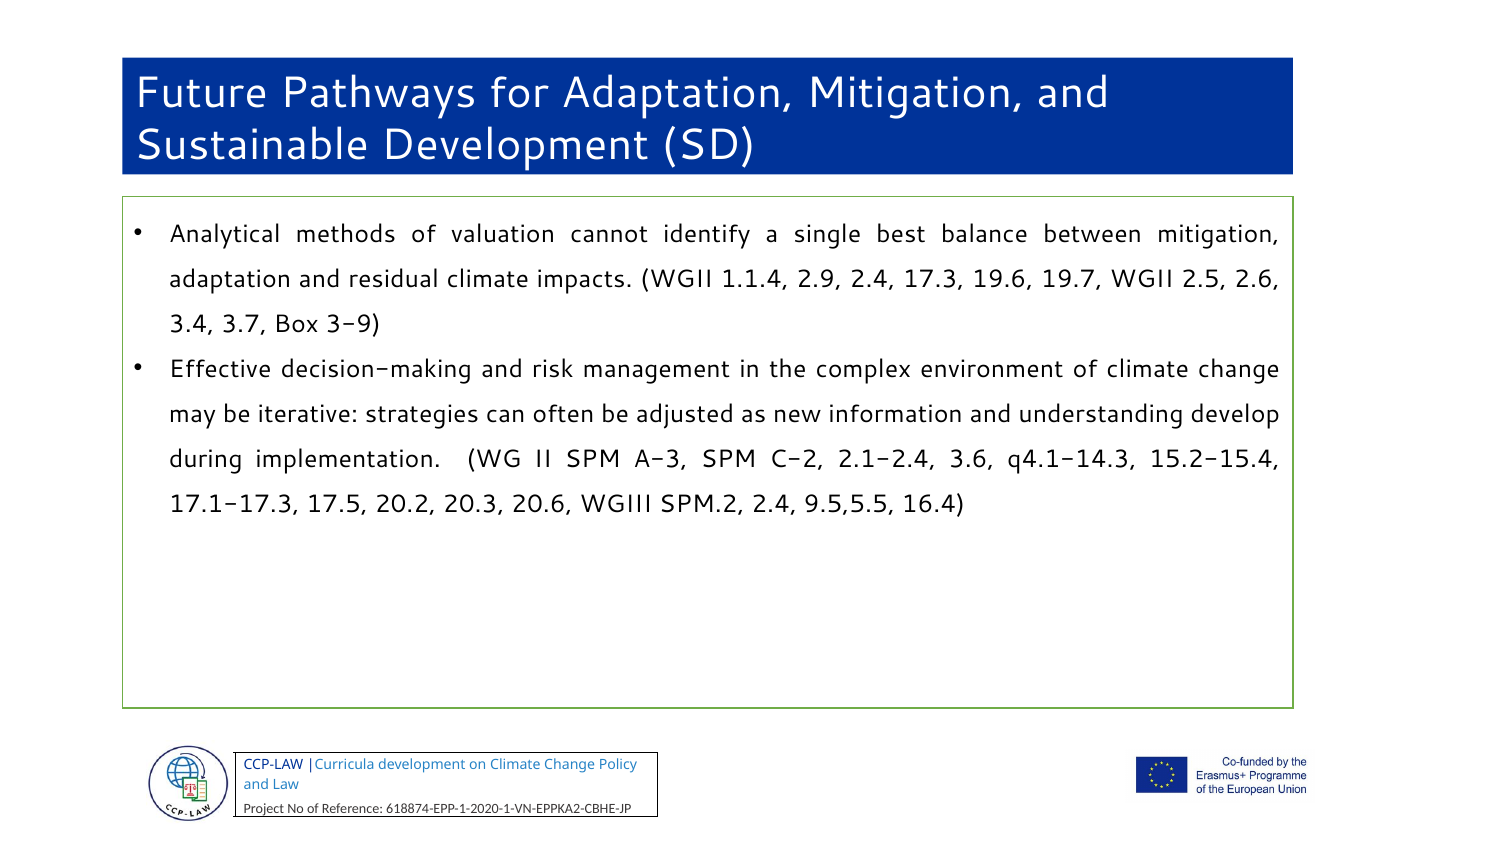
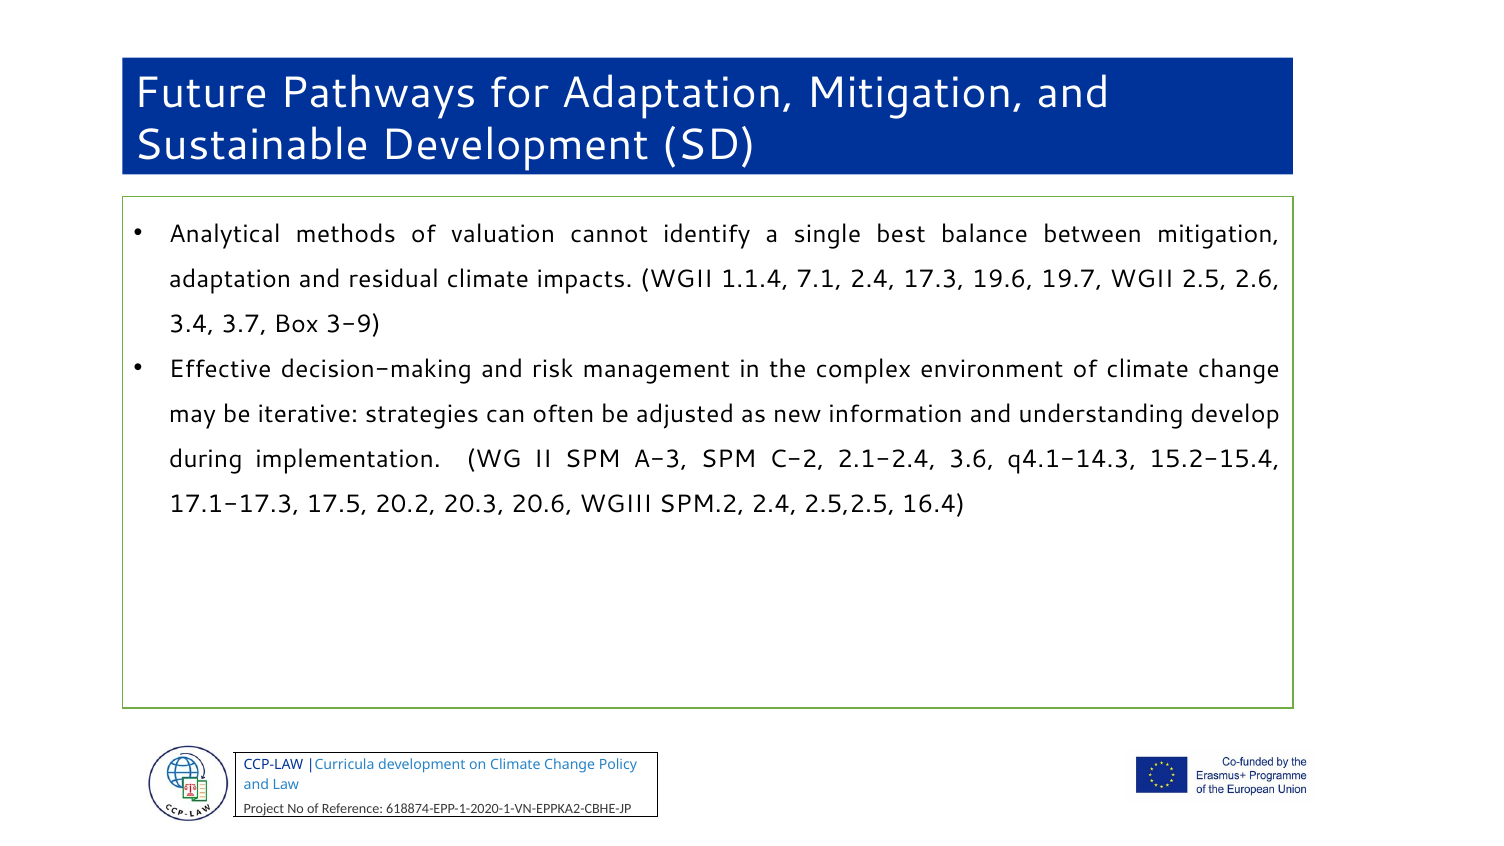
2.9: 2.9 -> 7.1
9.5,5.5: 9.5,5.5 -> 2.5,2.5
